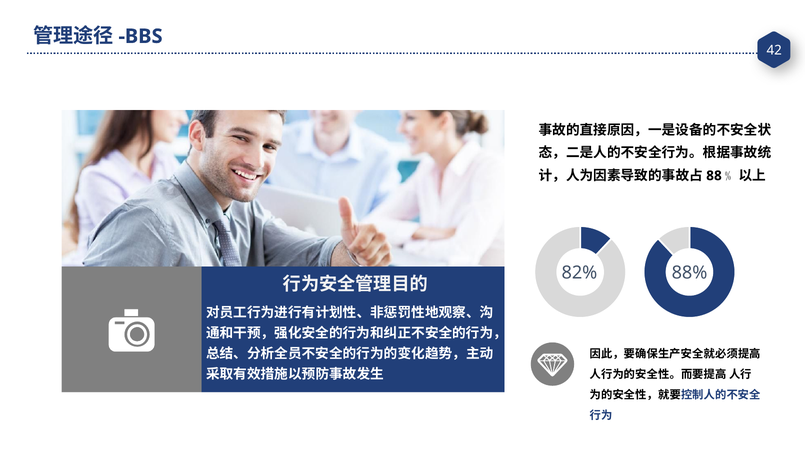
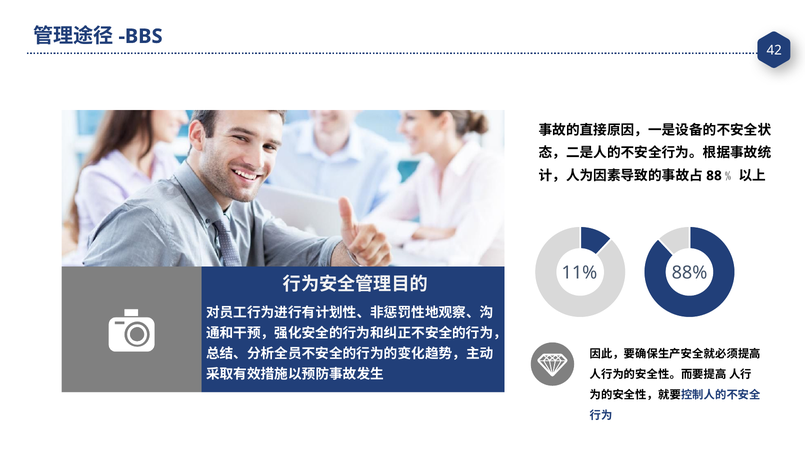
82%: 82% -> 11%
